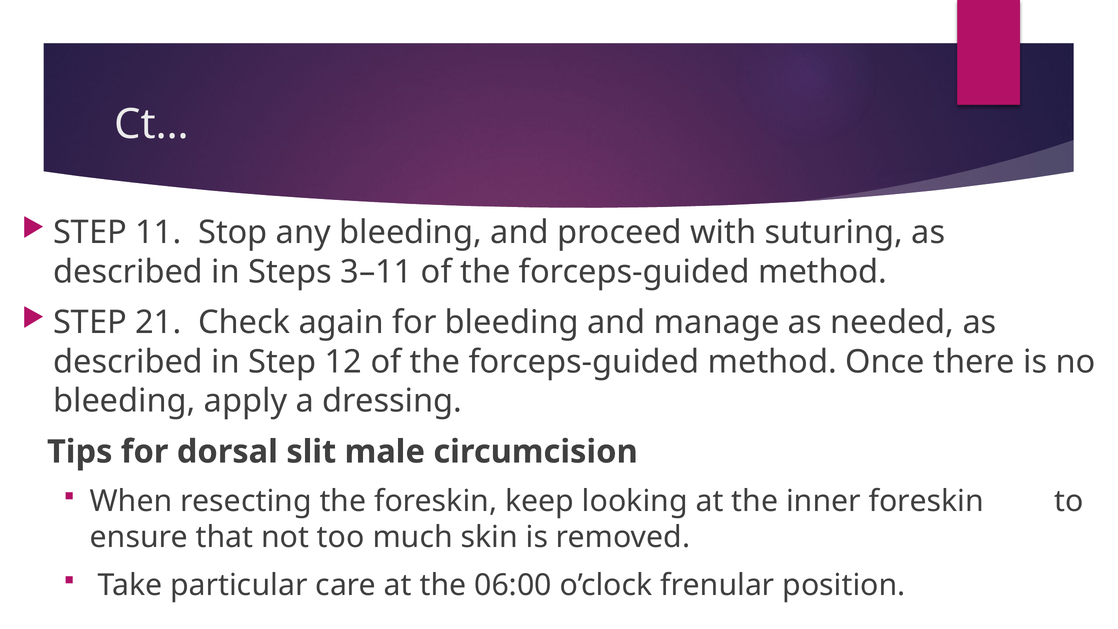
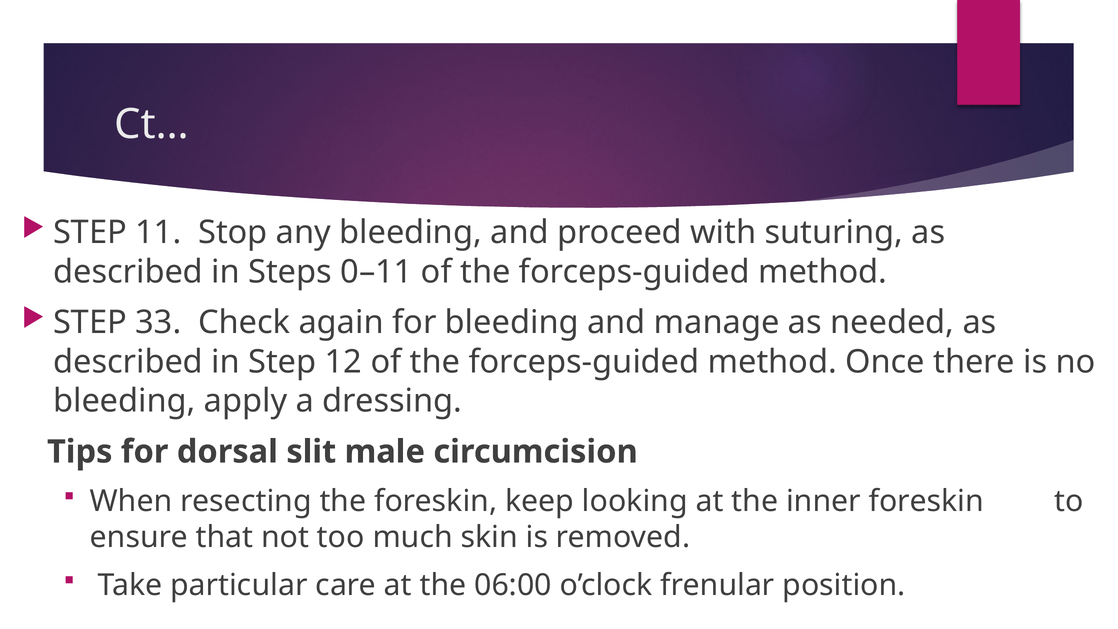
3–11: 3–11 -> 0–11
21: 21 -> 33
